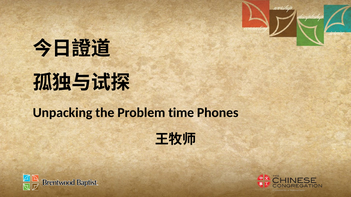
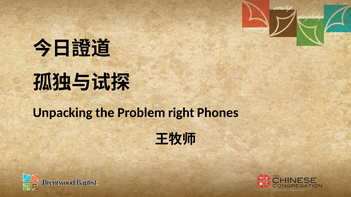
time: time -> right
